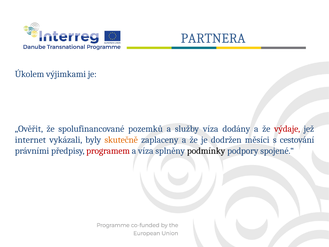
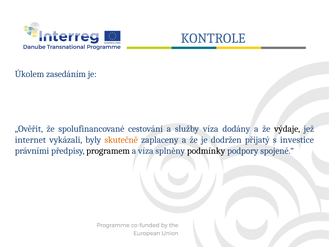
PARTNERA: PARTNERA -> KONTROLE
výjimkami: výjimkami -> zasedáním
pozemků: pozemků -> cestování
výdaje colour: red -> black
měsíci: měsíci -> přijatý
cestování: cestování -> investice
programem colour: red -> black
